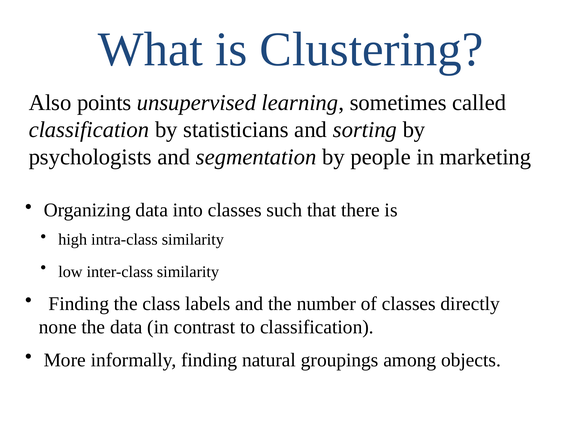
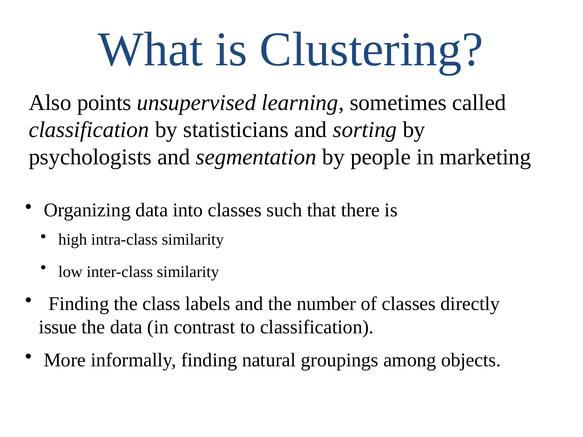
none: none -> issue
